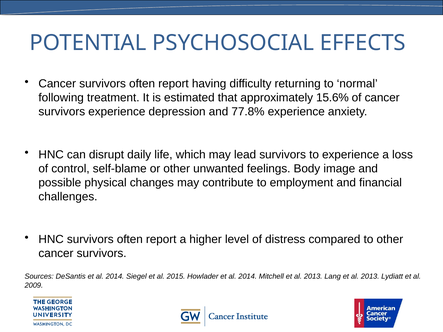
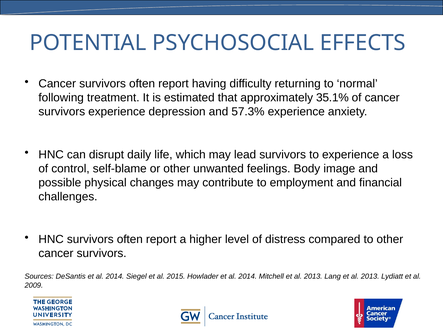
15.6%: 15.6% -> 35.1%
77.8%: 77.8% -> 57.3%
